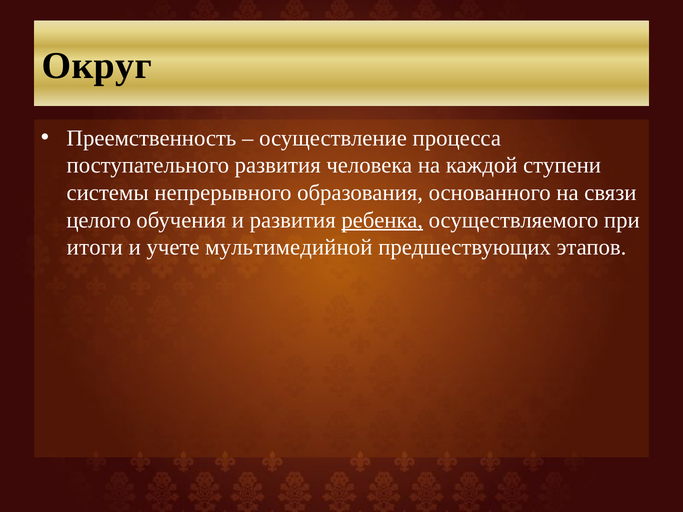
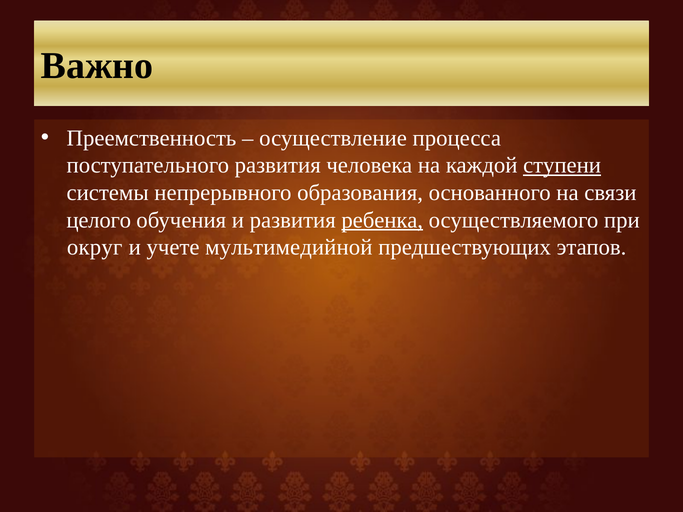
Округ: Округ -> Важно
ступени underline: none -> present
итоги: итоги -> округ
